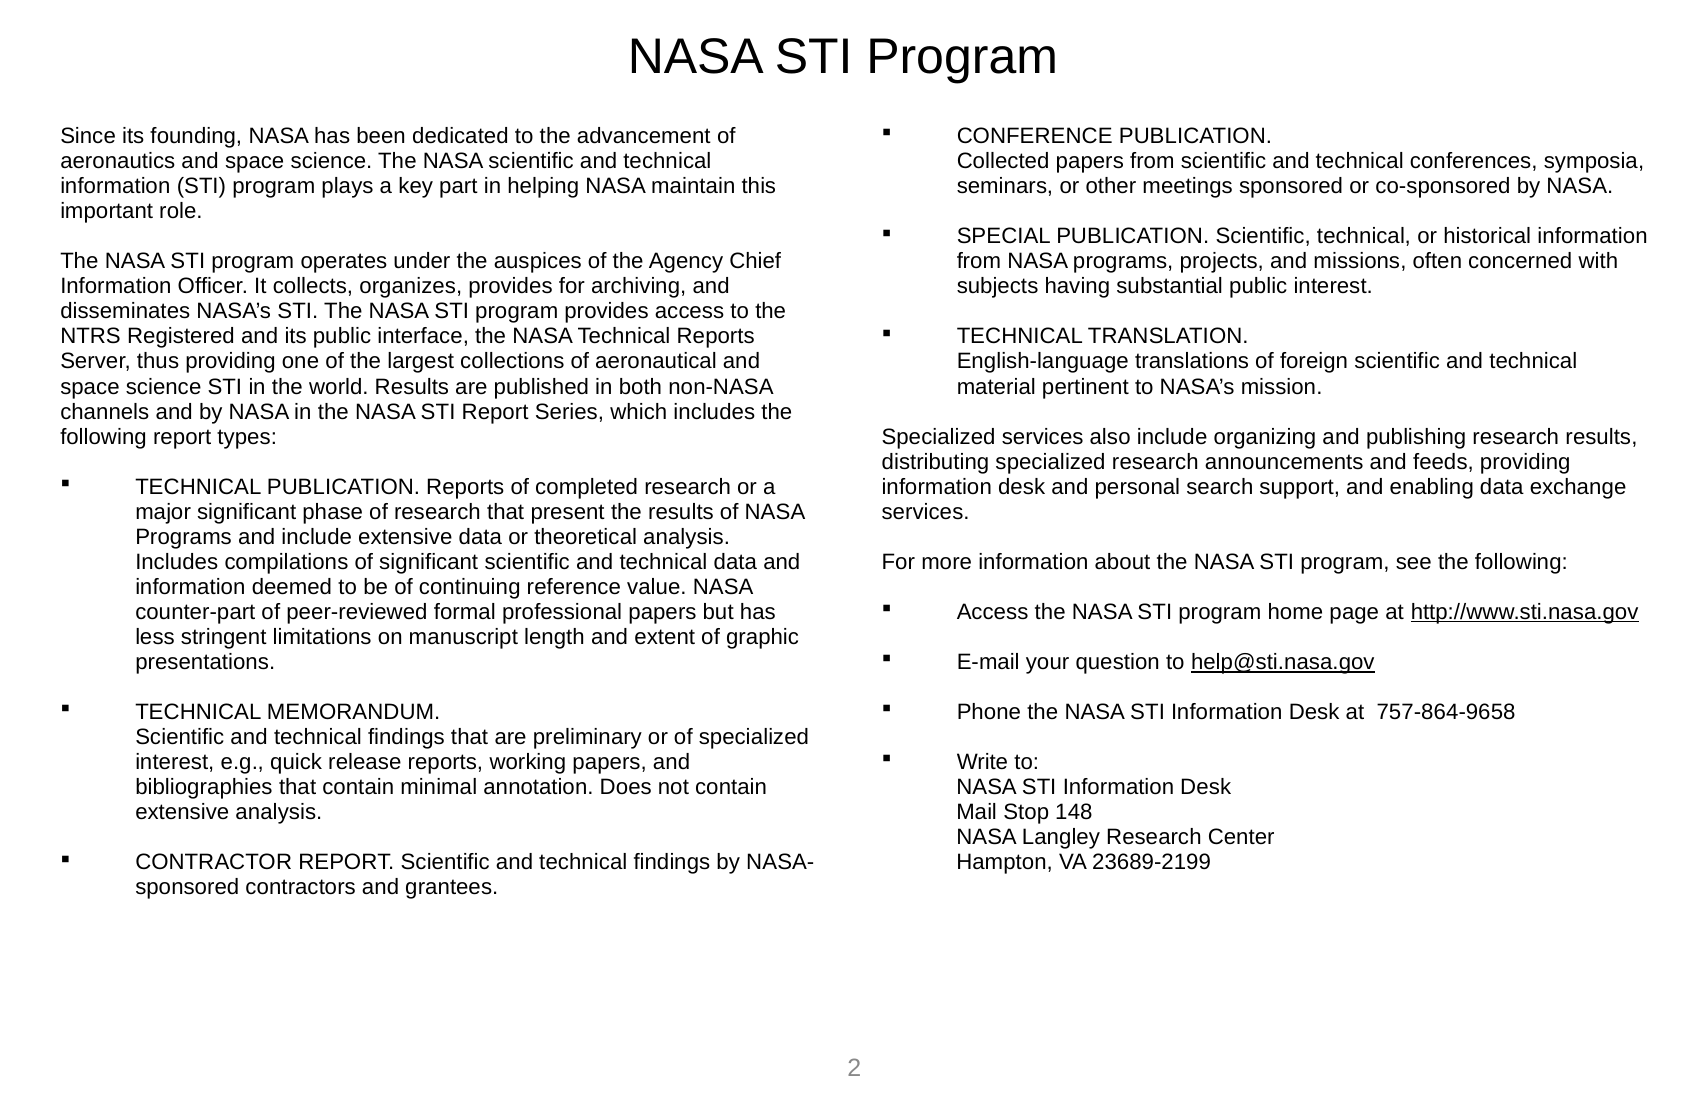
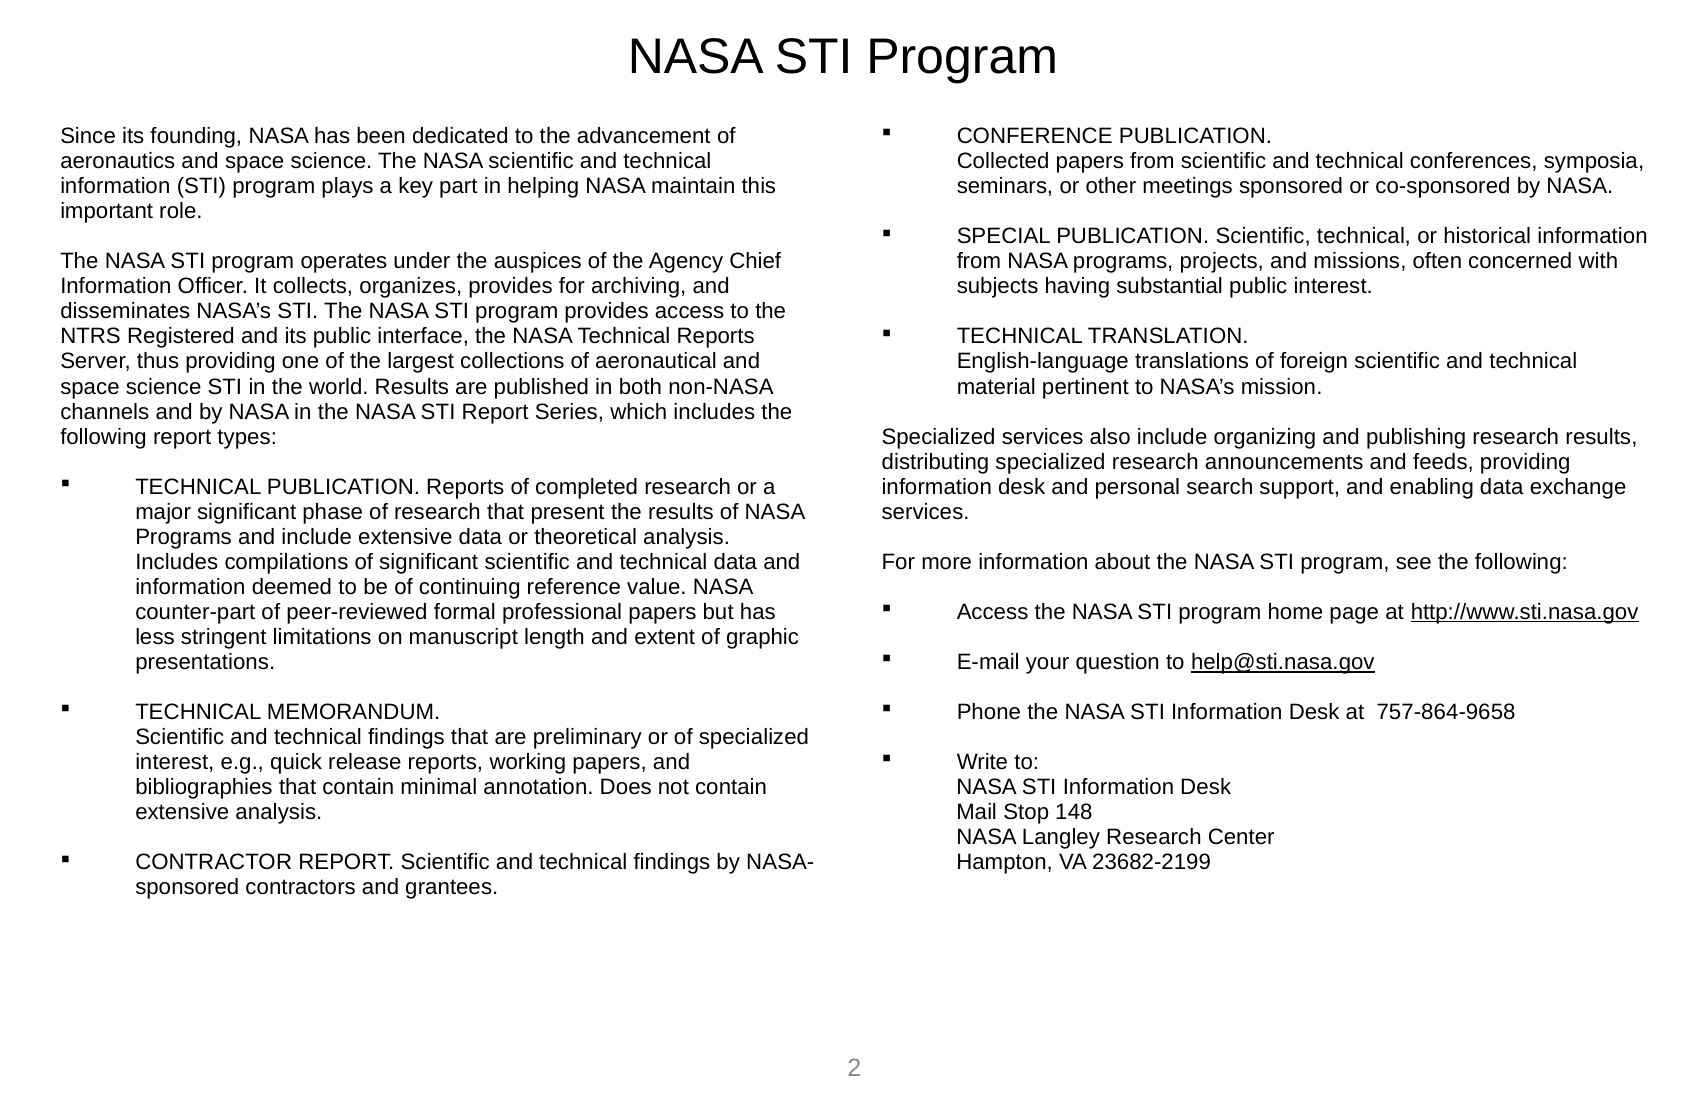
23689-2199: 23689-2199 -> 23682-2199
